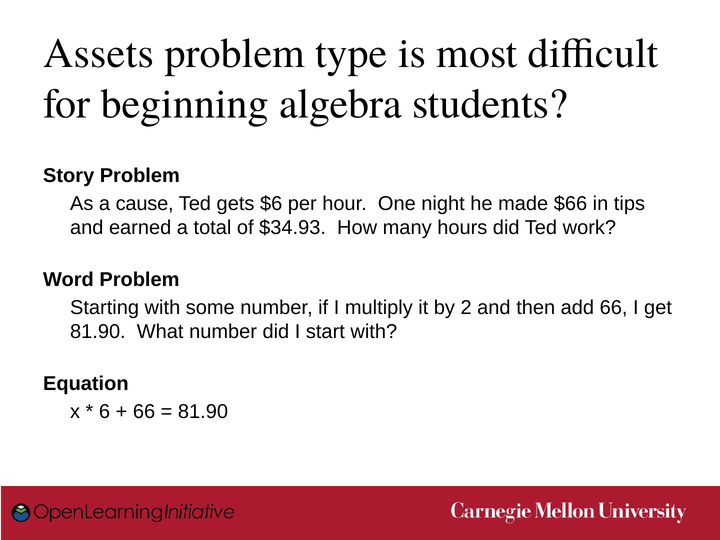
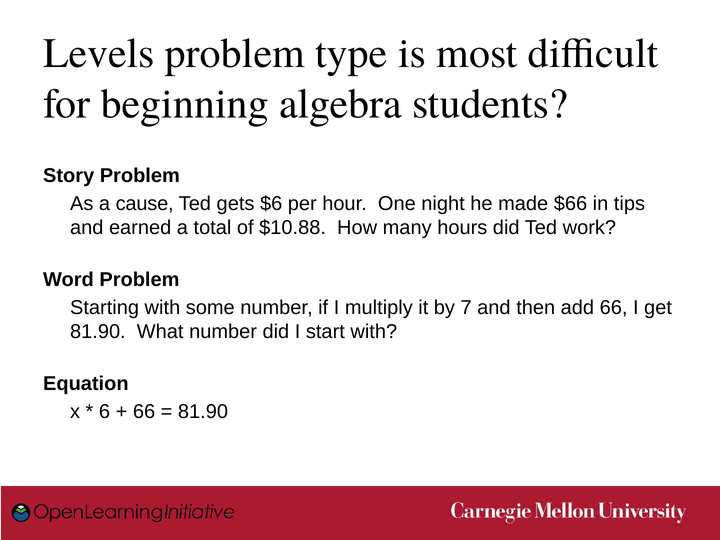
Assets: Assets -> Levels
$34.93: $34.93 -> $10.88
2: 2 -> 7
